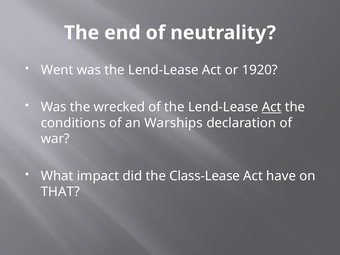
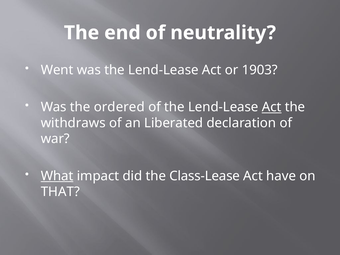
1920: 1920 -> 1903
wrecked: wrecked -> ordered
conditions: conditions -> withdraws
Warships: Warships -> Liberated
What underline: none -> present
